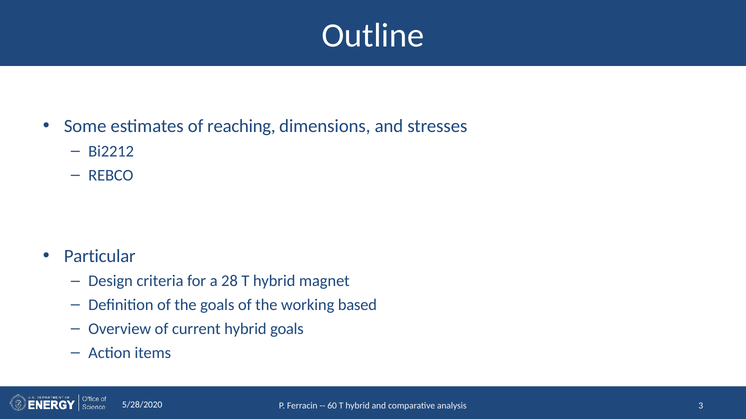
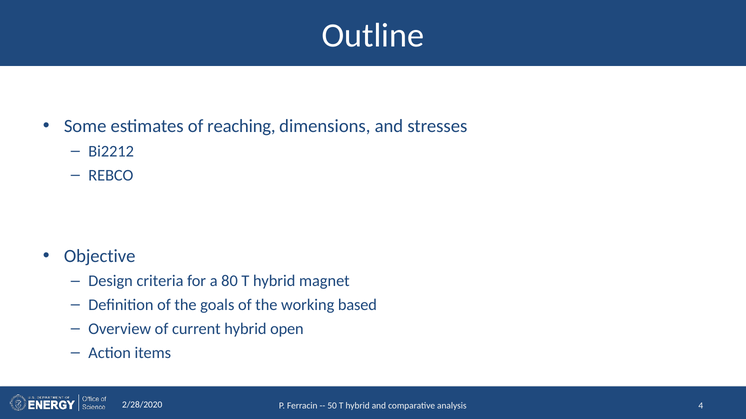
Particular: Particular -> Objective
28: 28 -> 80
hybrid goals: goals -> open
5/28/2020: 5/28/2020 -> 2/28/2020
60: 60 -> 50
3: 3 -> 4
